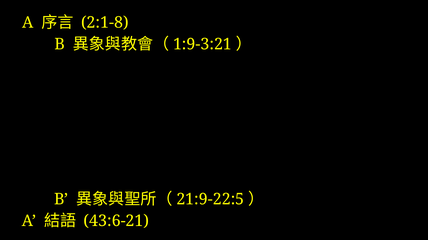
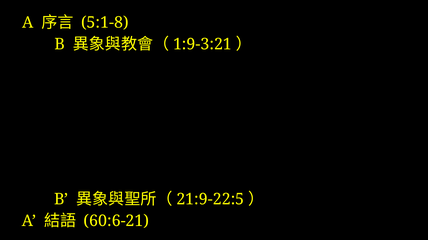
2:1-8: 2:1-8 -> 5:1-8
43:6-21: 43:6-21 -> 60:6-21
